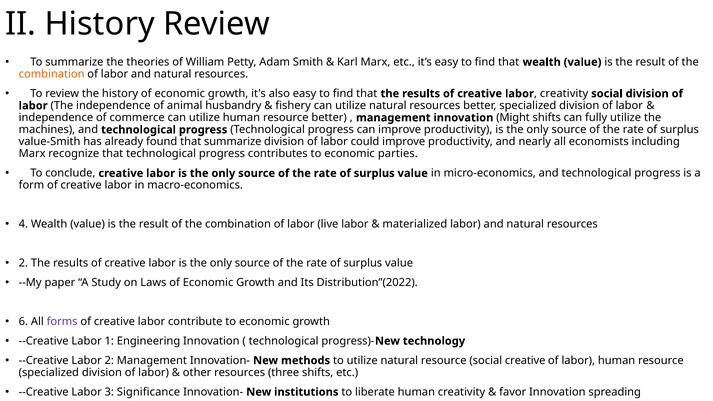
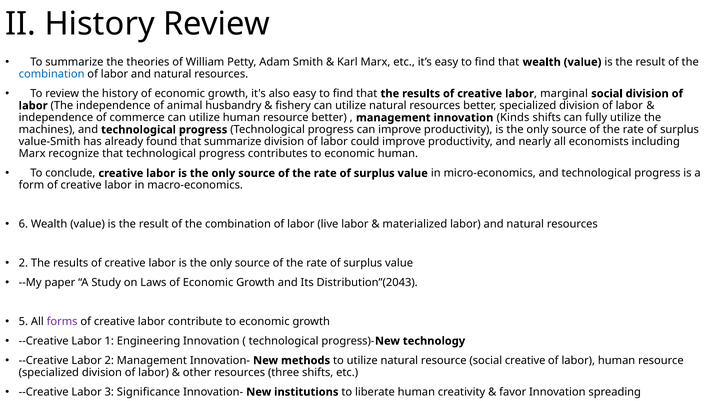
combination at (52, 74) colour: orange -> blue
labor creativity: creativity -> marginal
Might: Might -> Kinds
economic parties: parties -> human
4: 4 -> 6
Distribution”(2022: Distribution”(2022 -> Distribution”(2043
6: 6 -> 5
